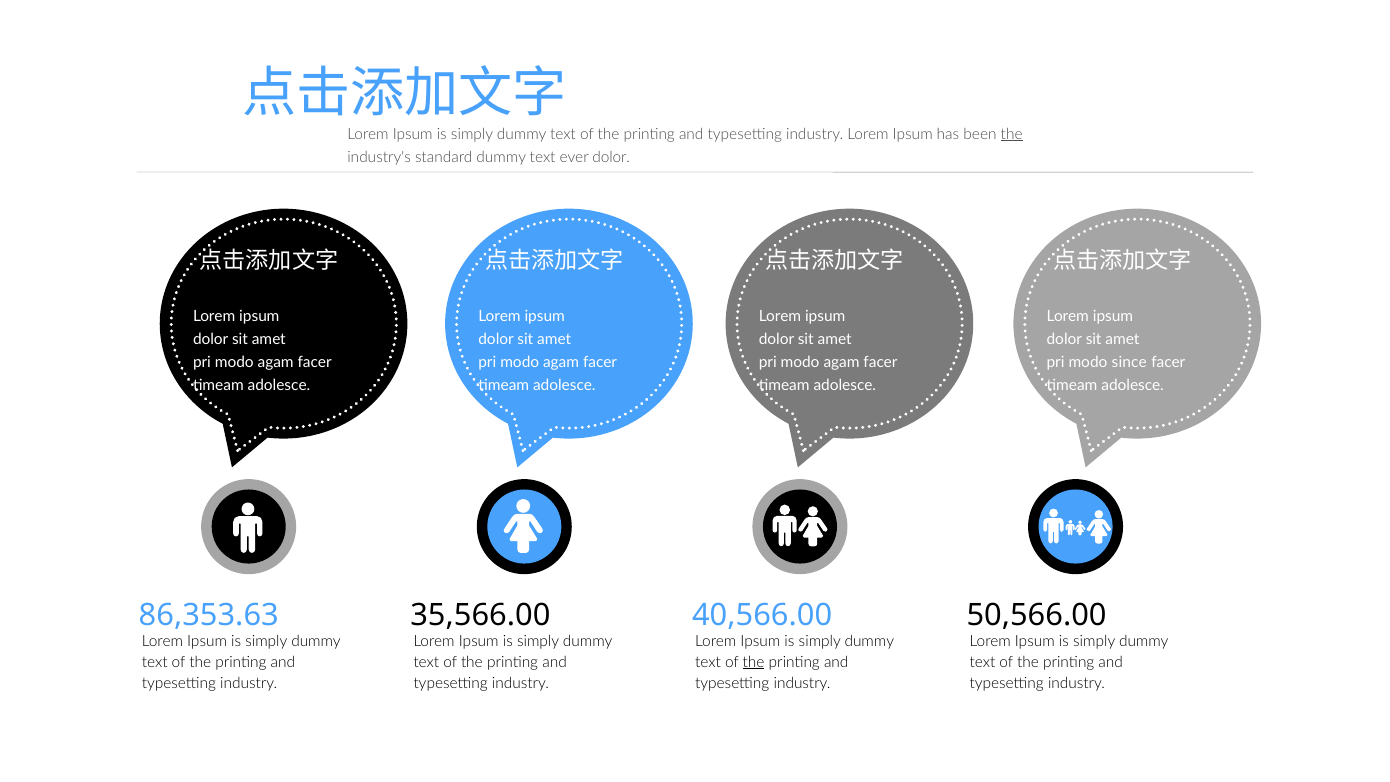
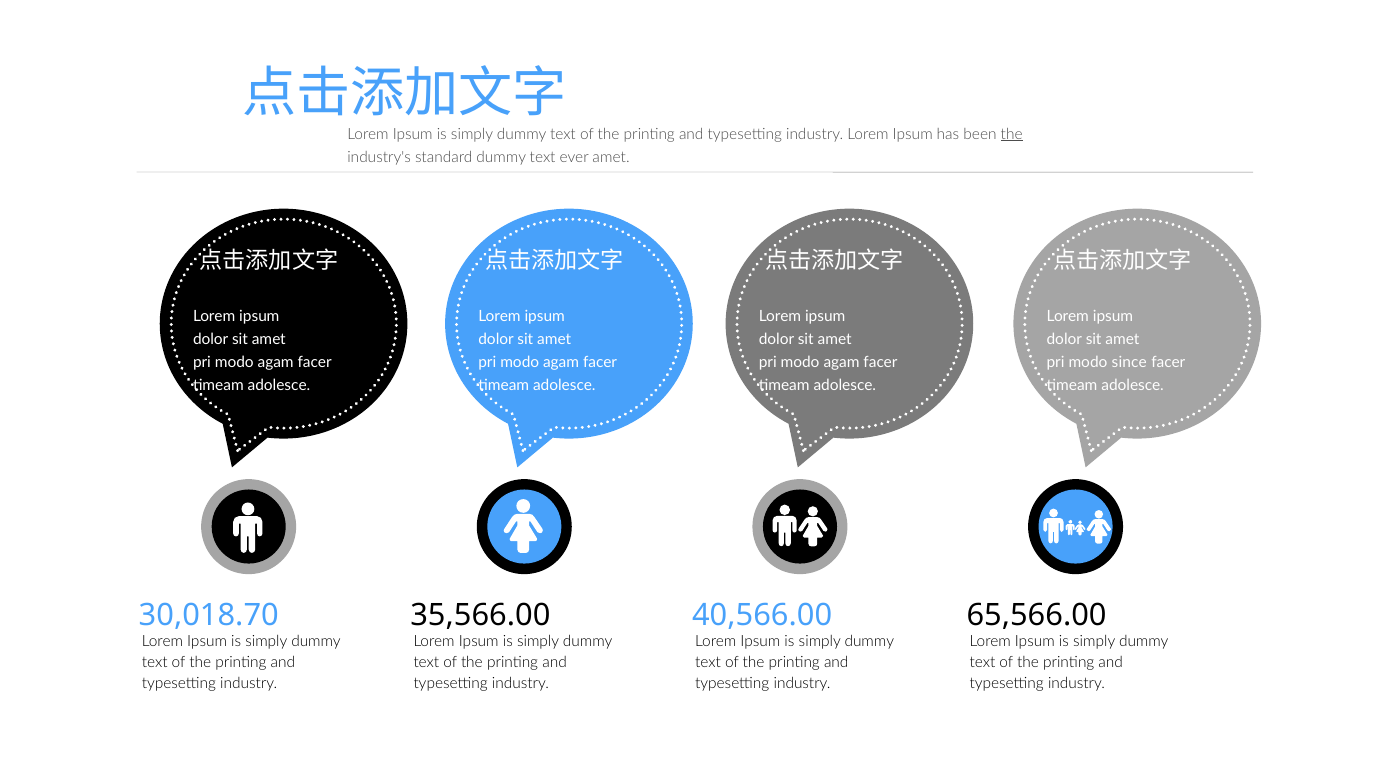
ever dolor: dolor -> amet
86,353.63: 86,353.63 -> 30,018.70
50,566.00: 50,566.00 -> 65,566.00
the at (754, 662) underline: present -> none
